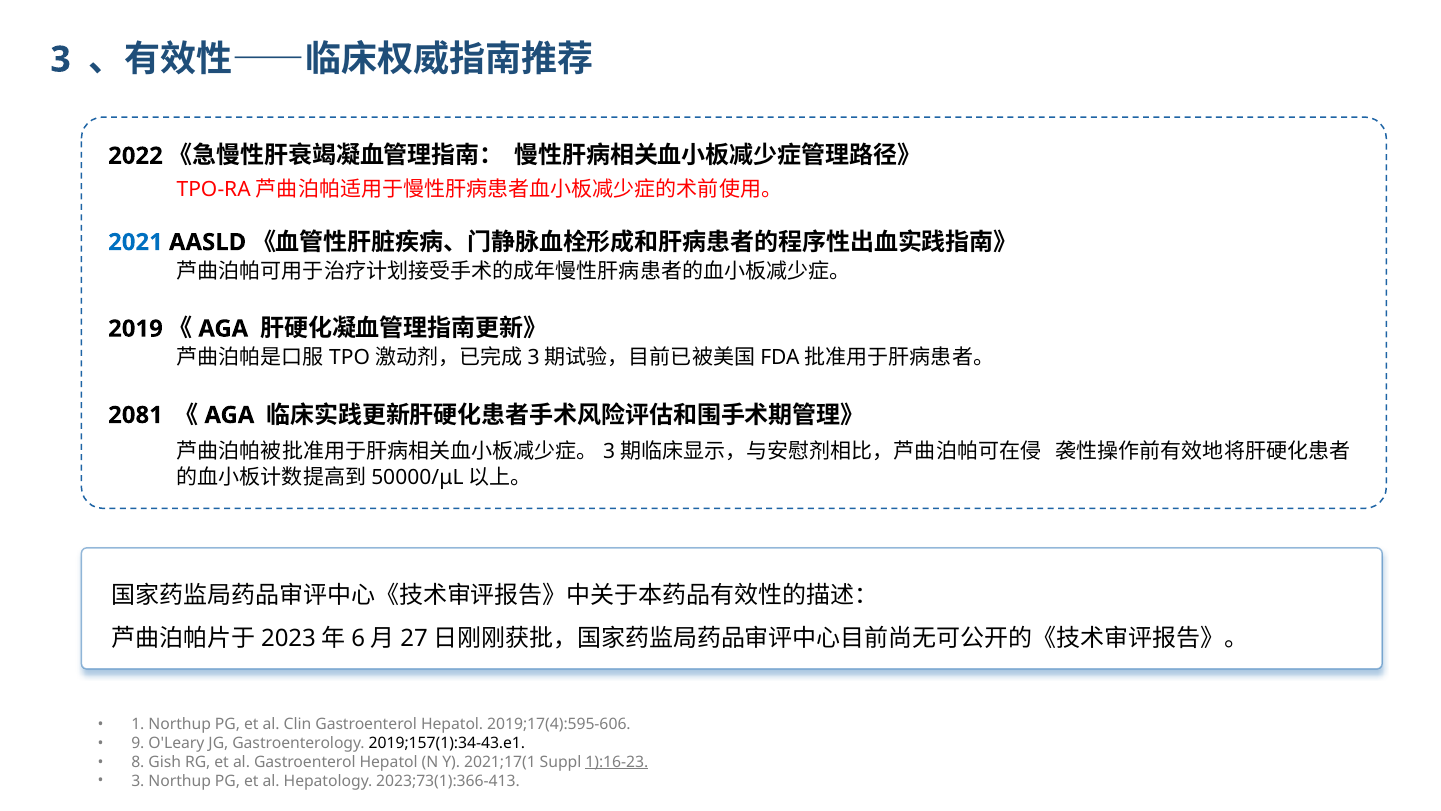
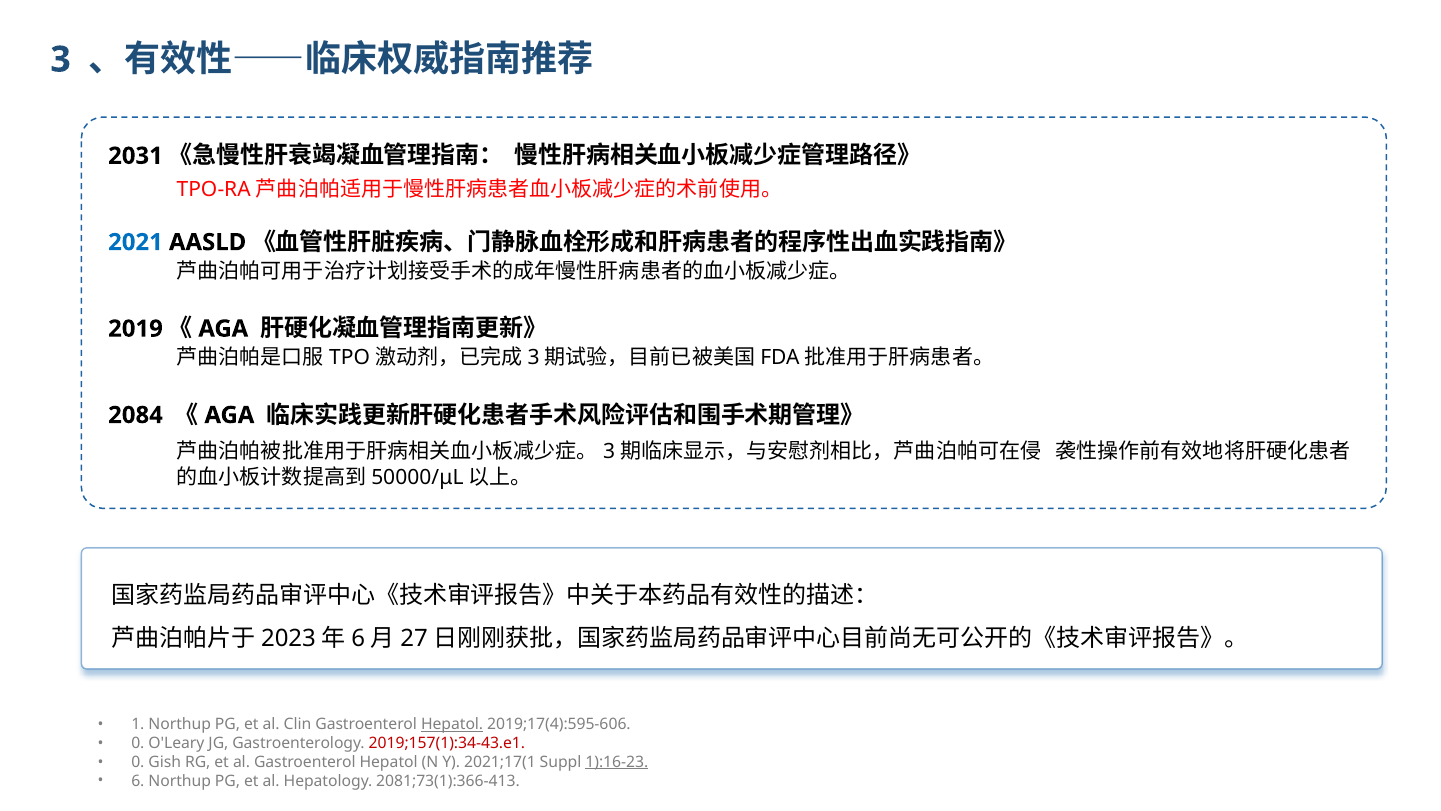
2022: 2022 -> 2031
2081: 2081 -> 2084
Hepatol at (452, 724) underline: none -> present
9 at (138, 743): 9 -> 0
2019;157(1):34-43.e1 colour: black -> red
8 at (138, 762): 8 -> 0
3 at (138, 781): 3 -> 6
2023;73(1):366-413: 2023;73(1):366-413 -> 2081;73(1):366-413
